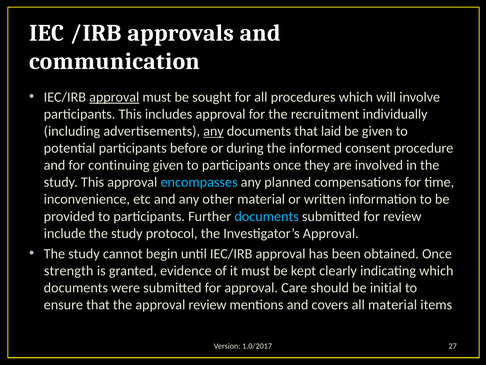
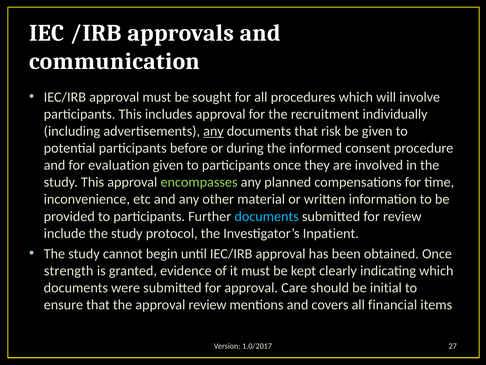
approval at (114, 97) underline: present -> none
laid: laid -> risk
continuing: continuing -> evaluation
encompasses colour: light blue -> light green
Investigator’s Approval: Approval -> Inpatient
all material: material -> financial
